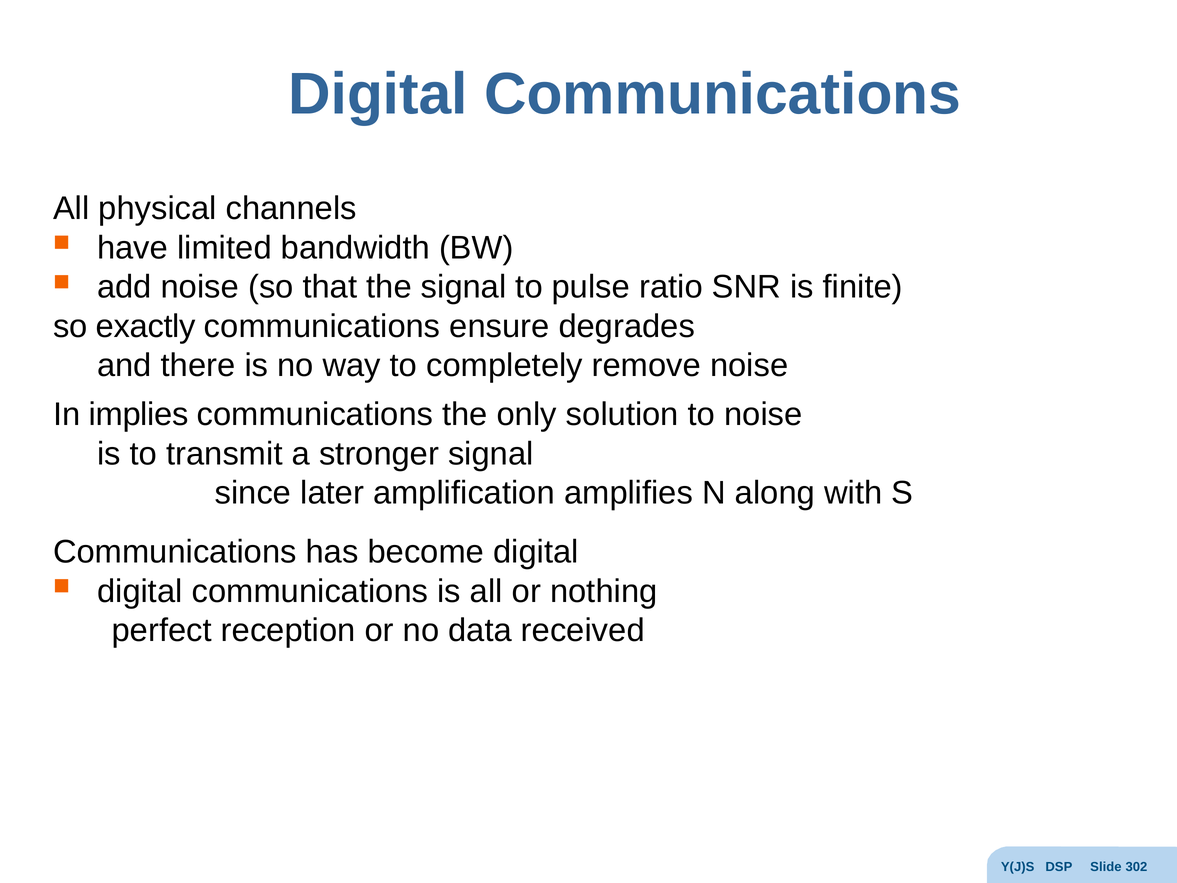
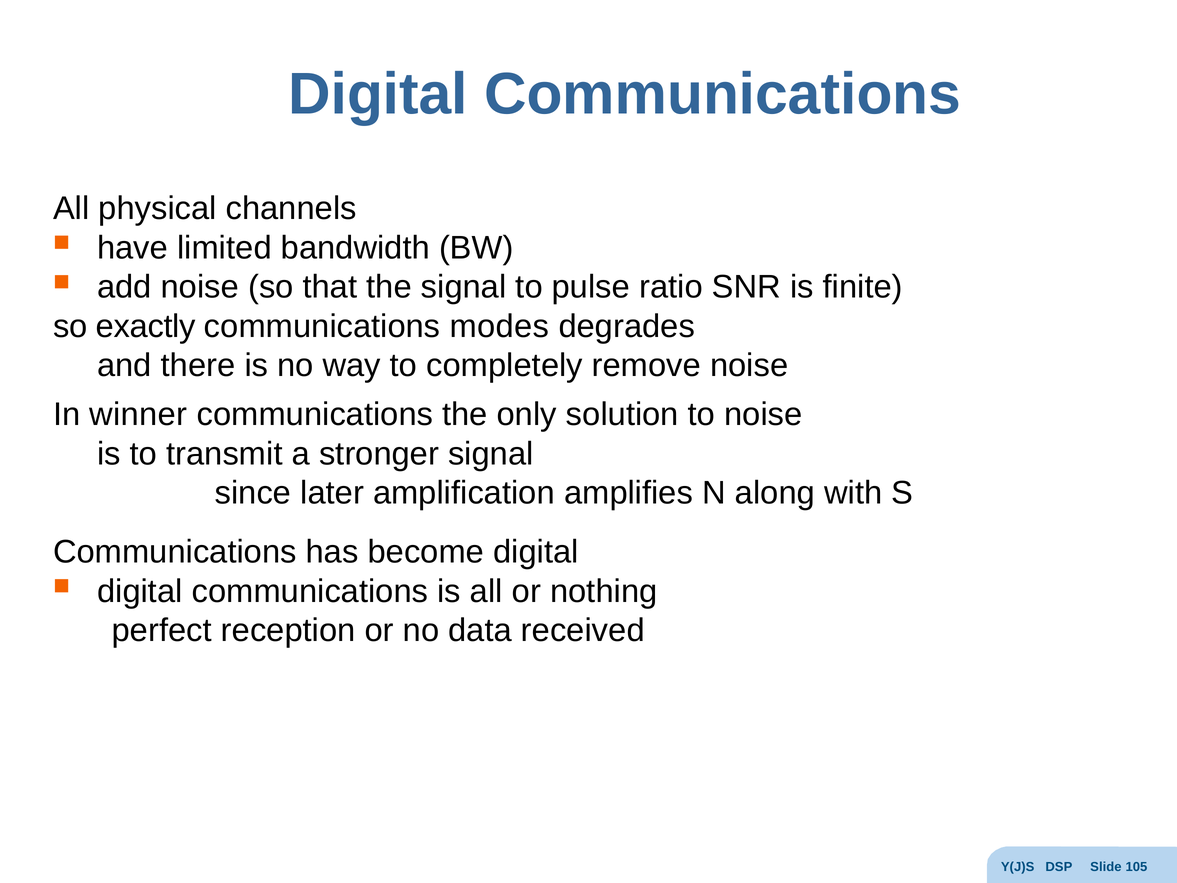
ensure: ensure -> modes
implies: implies -> winner
302: 302 -> 105
